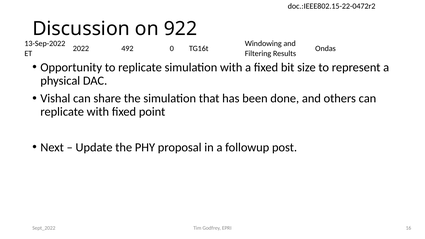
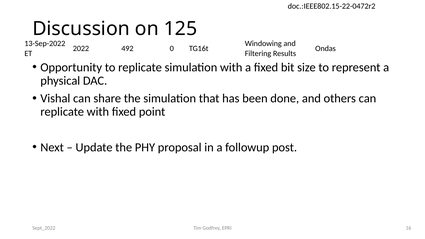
922: 922 -> 125
